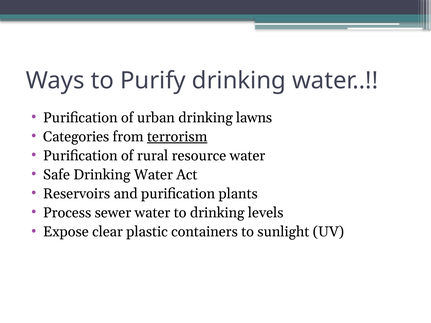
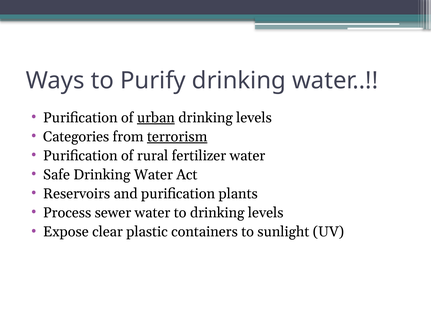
urban underline: none -> present
lawns at (254, 118): lawns -> levels
resource: resource -> fertilizer
